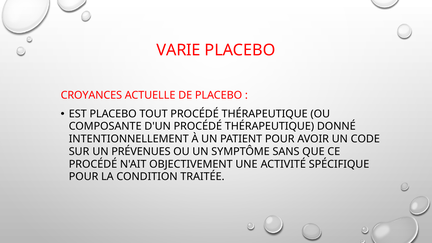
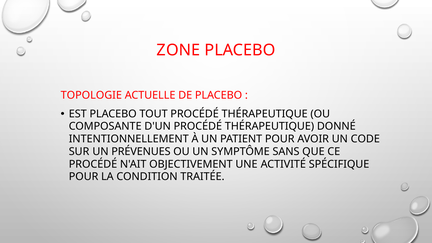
VARIE: VARIE -> ZONE
CROYANCES: CROYANCES -> TOPOLOGIE
